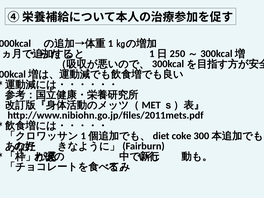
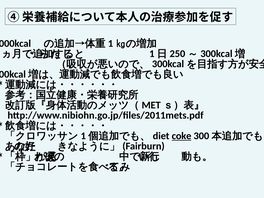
coke underline: none -> present
